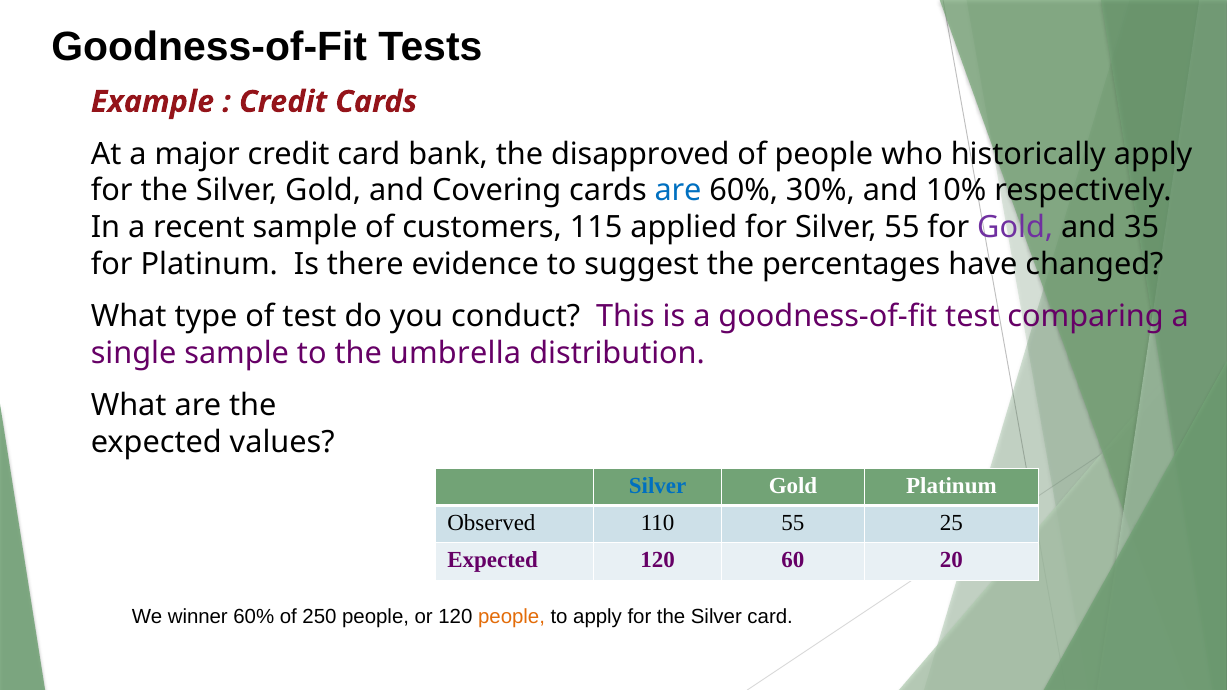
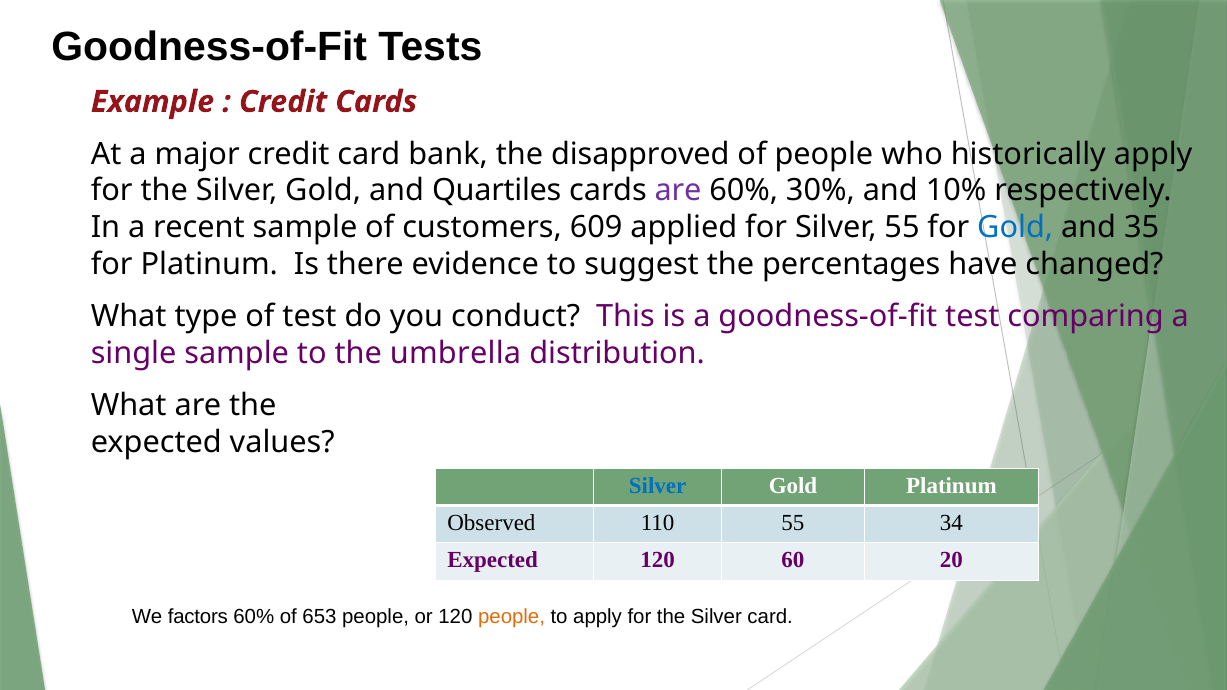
Covering: Covering -> Quartiles
are at (678, 191) colour: blue -> purple
115: 115 -> 609
Gold at (1015, 228) colour: purple -> blue
25: 25 -> 34
winner: winner -> factors
250: 250 -> 653
